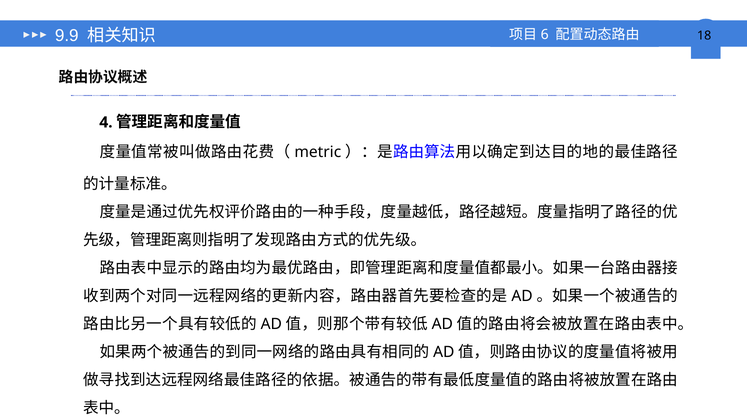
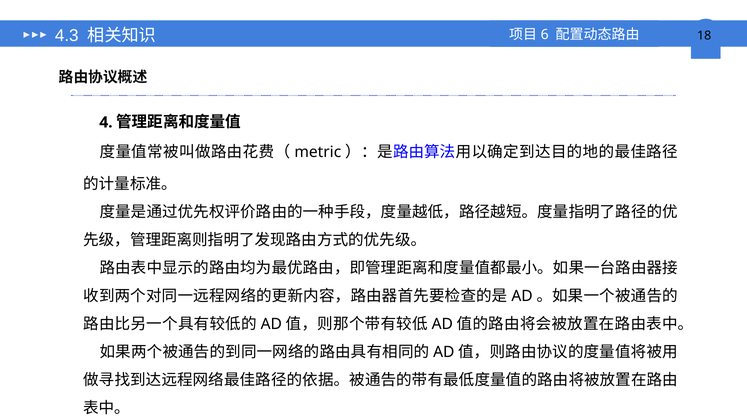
9.9: 9.9 -> 4.3
